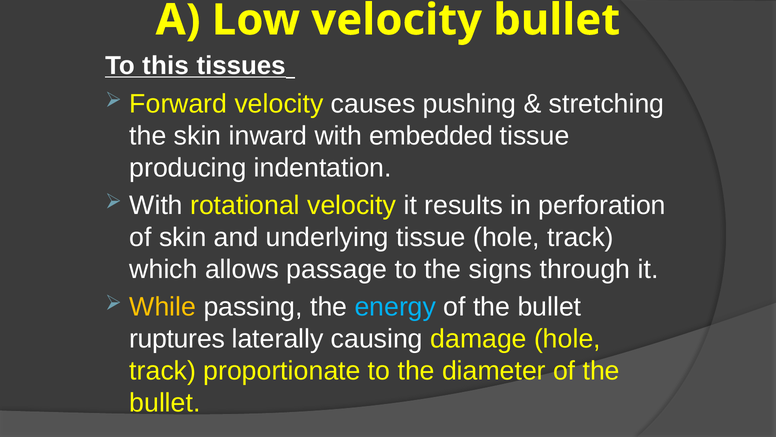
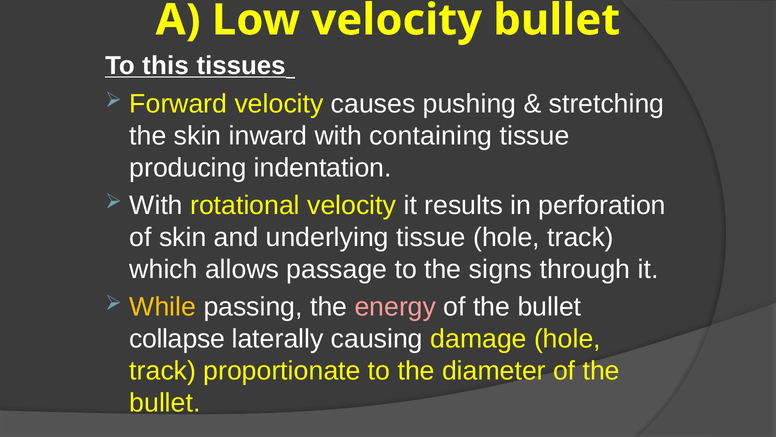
embedded: embedded -> containing
energy colour: light blue -> pink
ruptures: ruptures -> collapse
